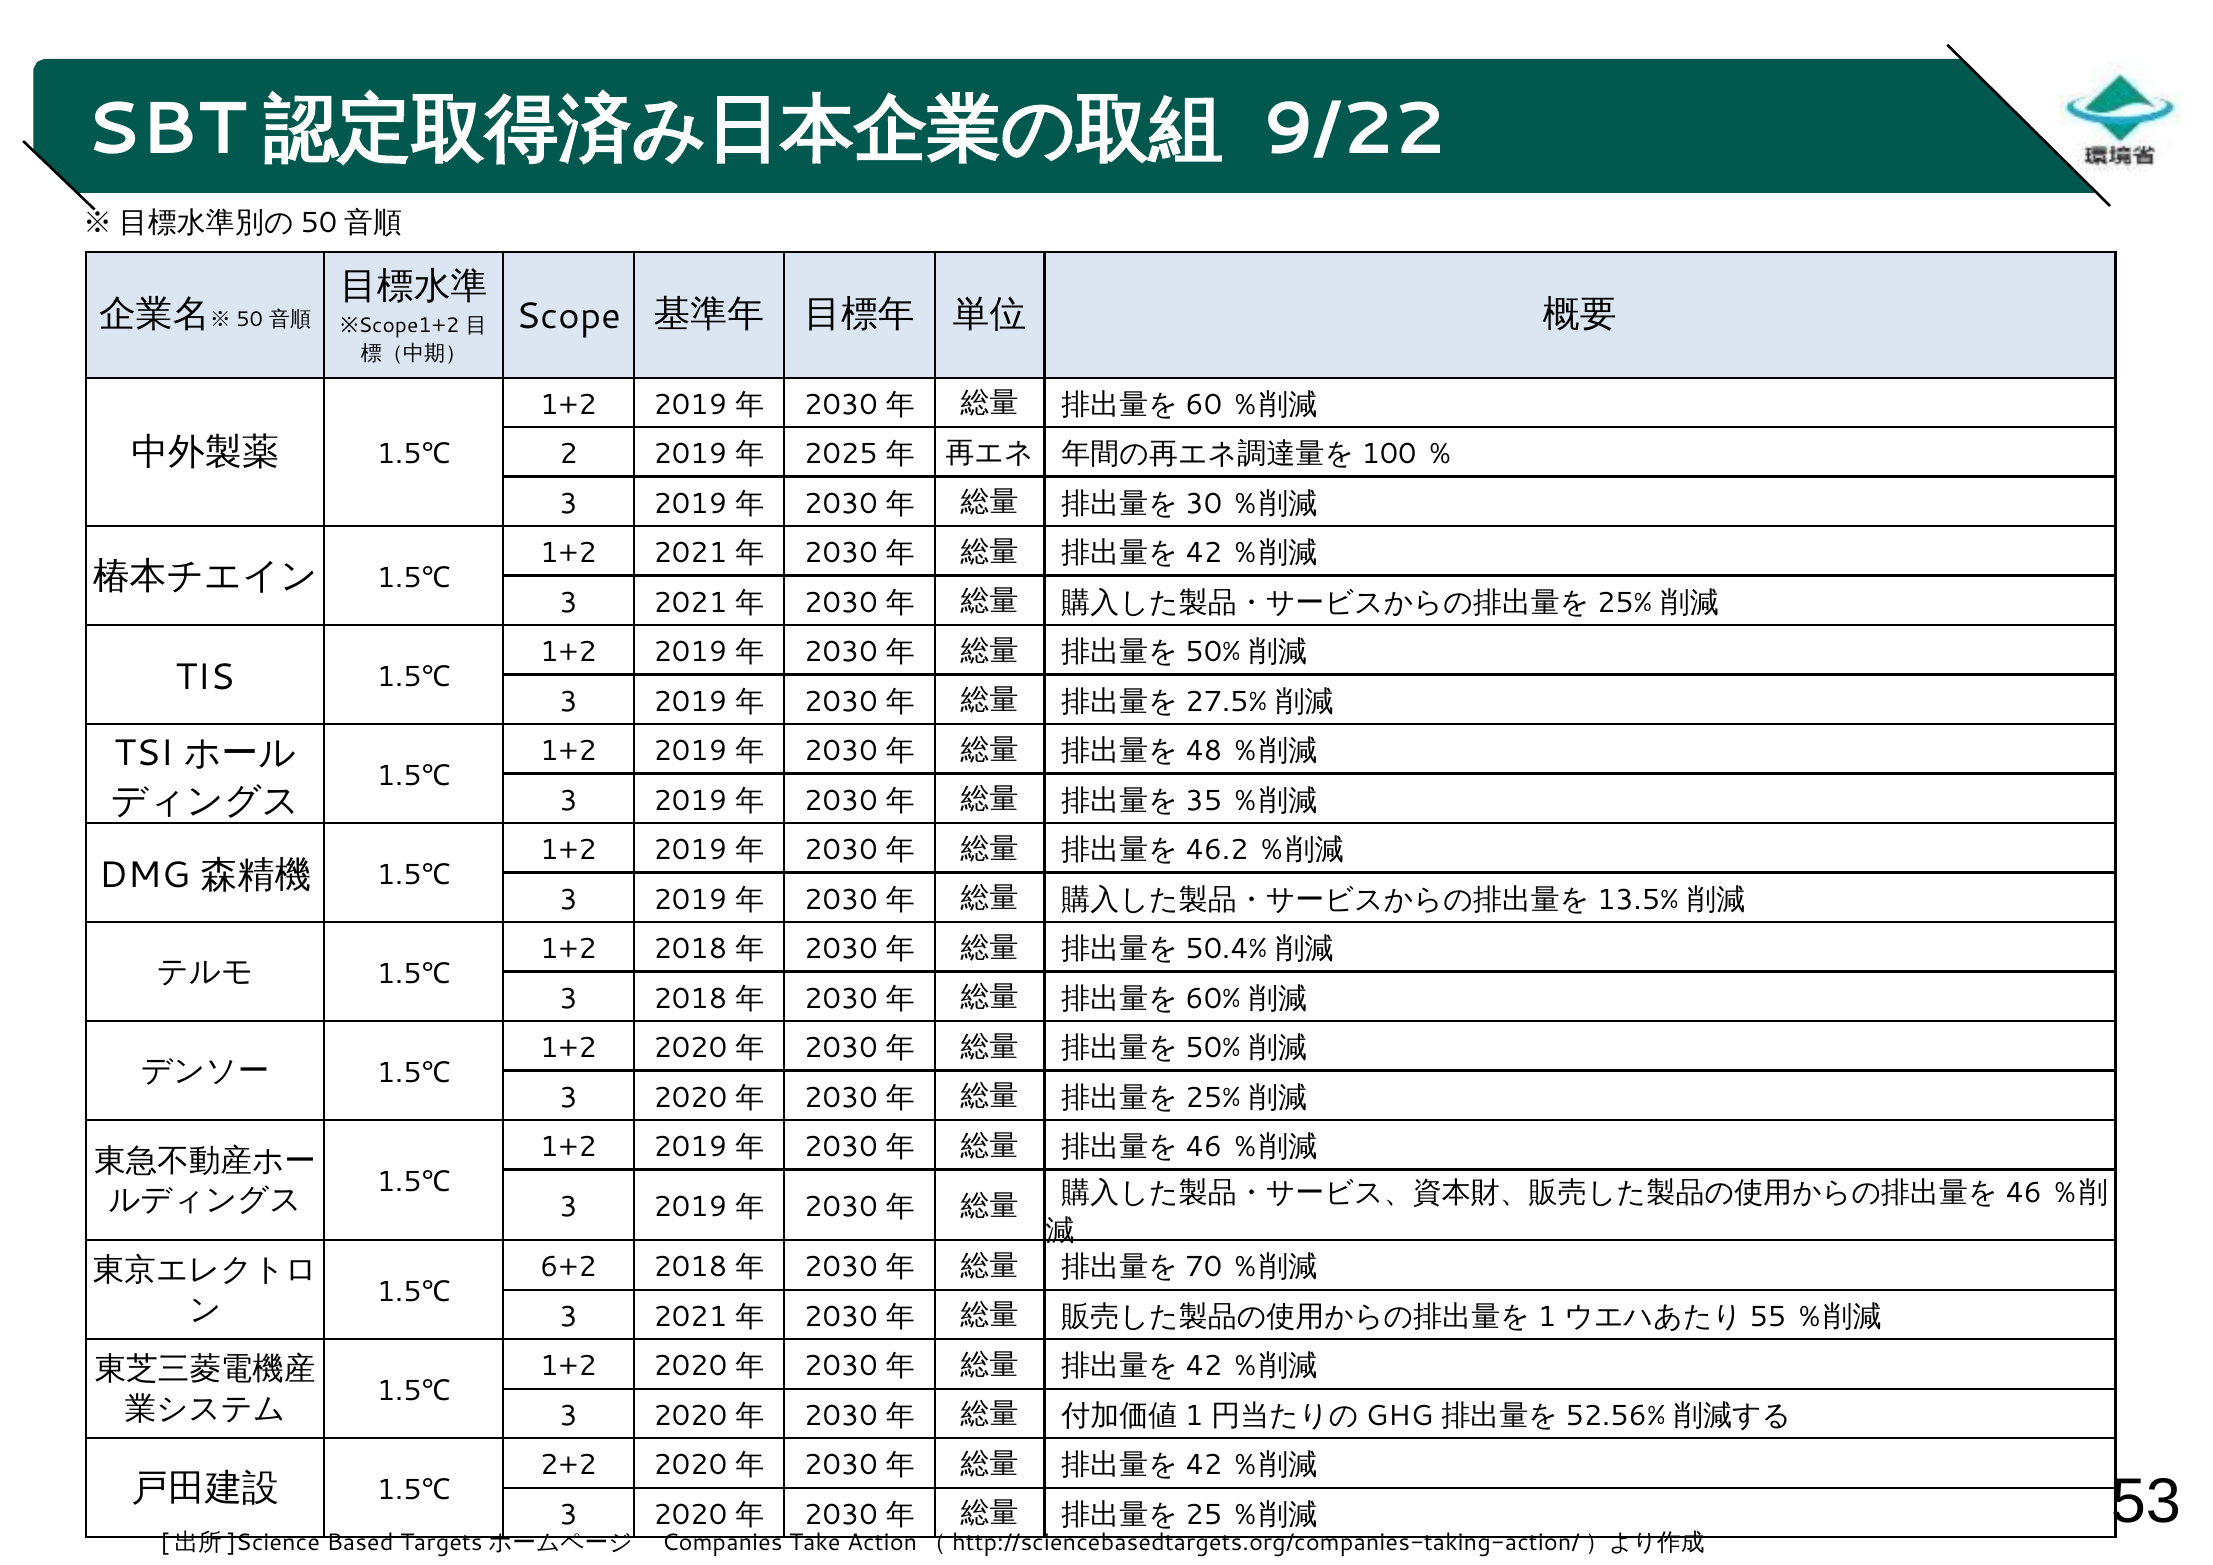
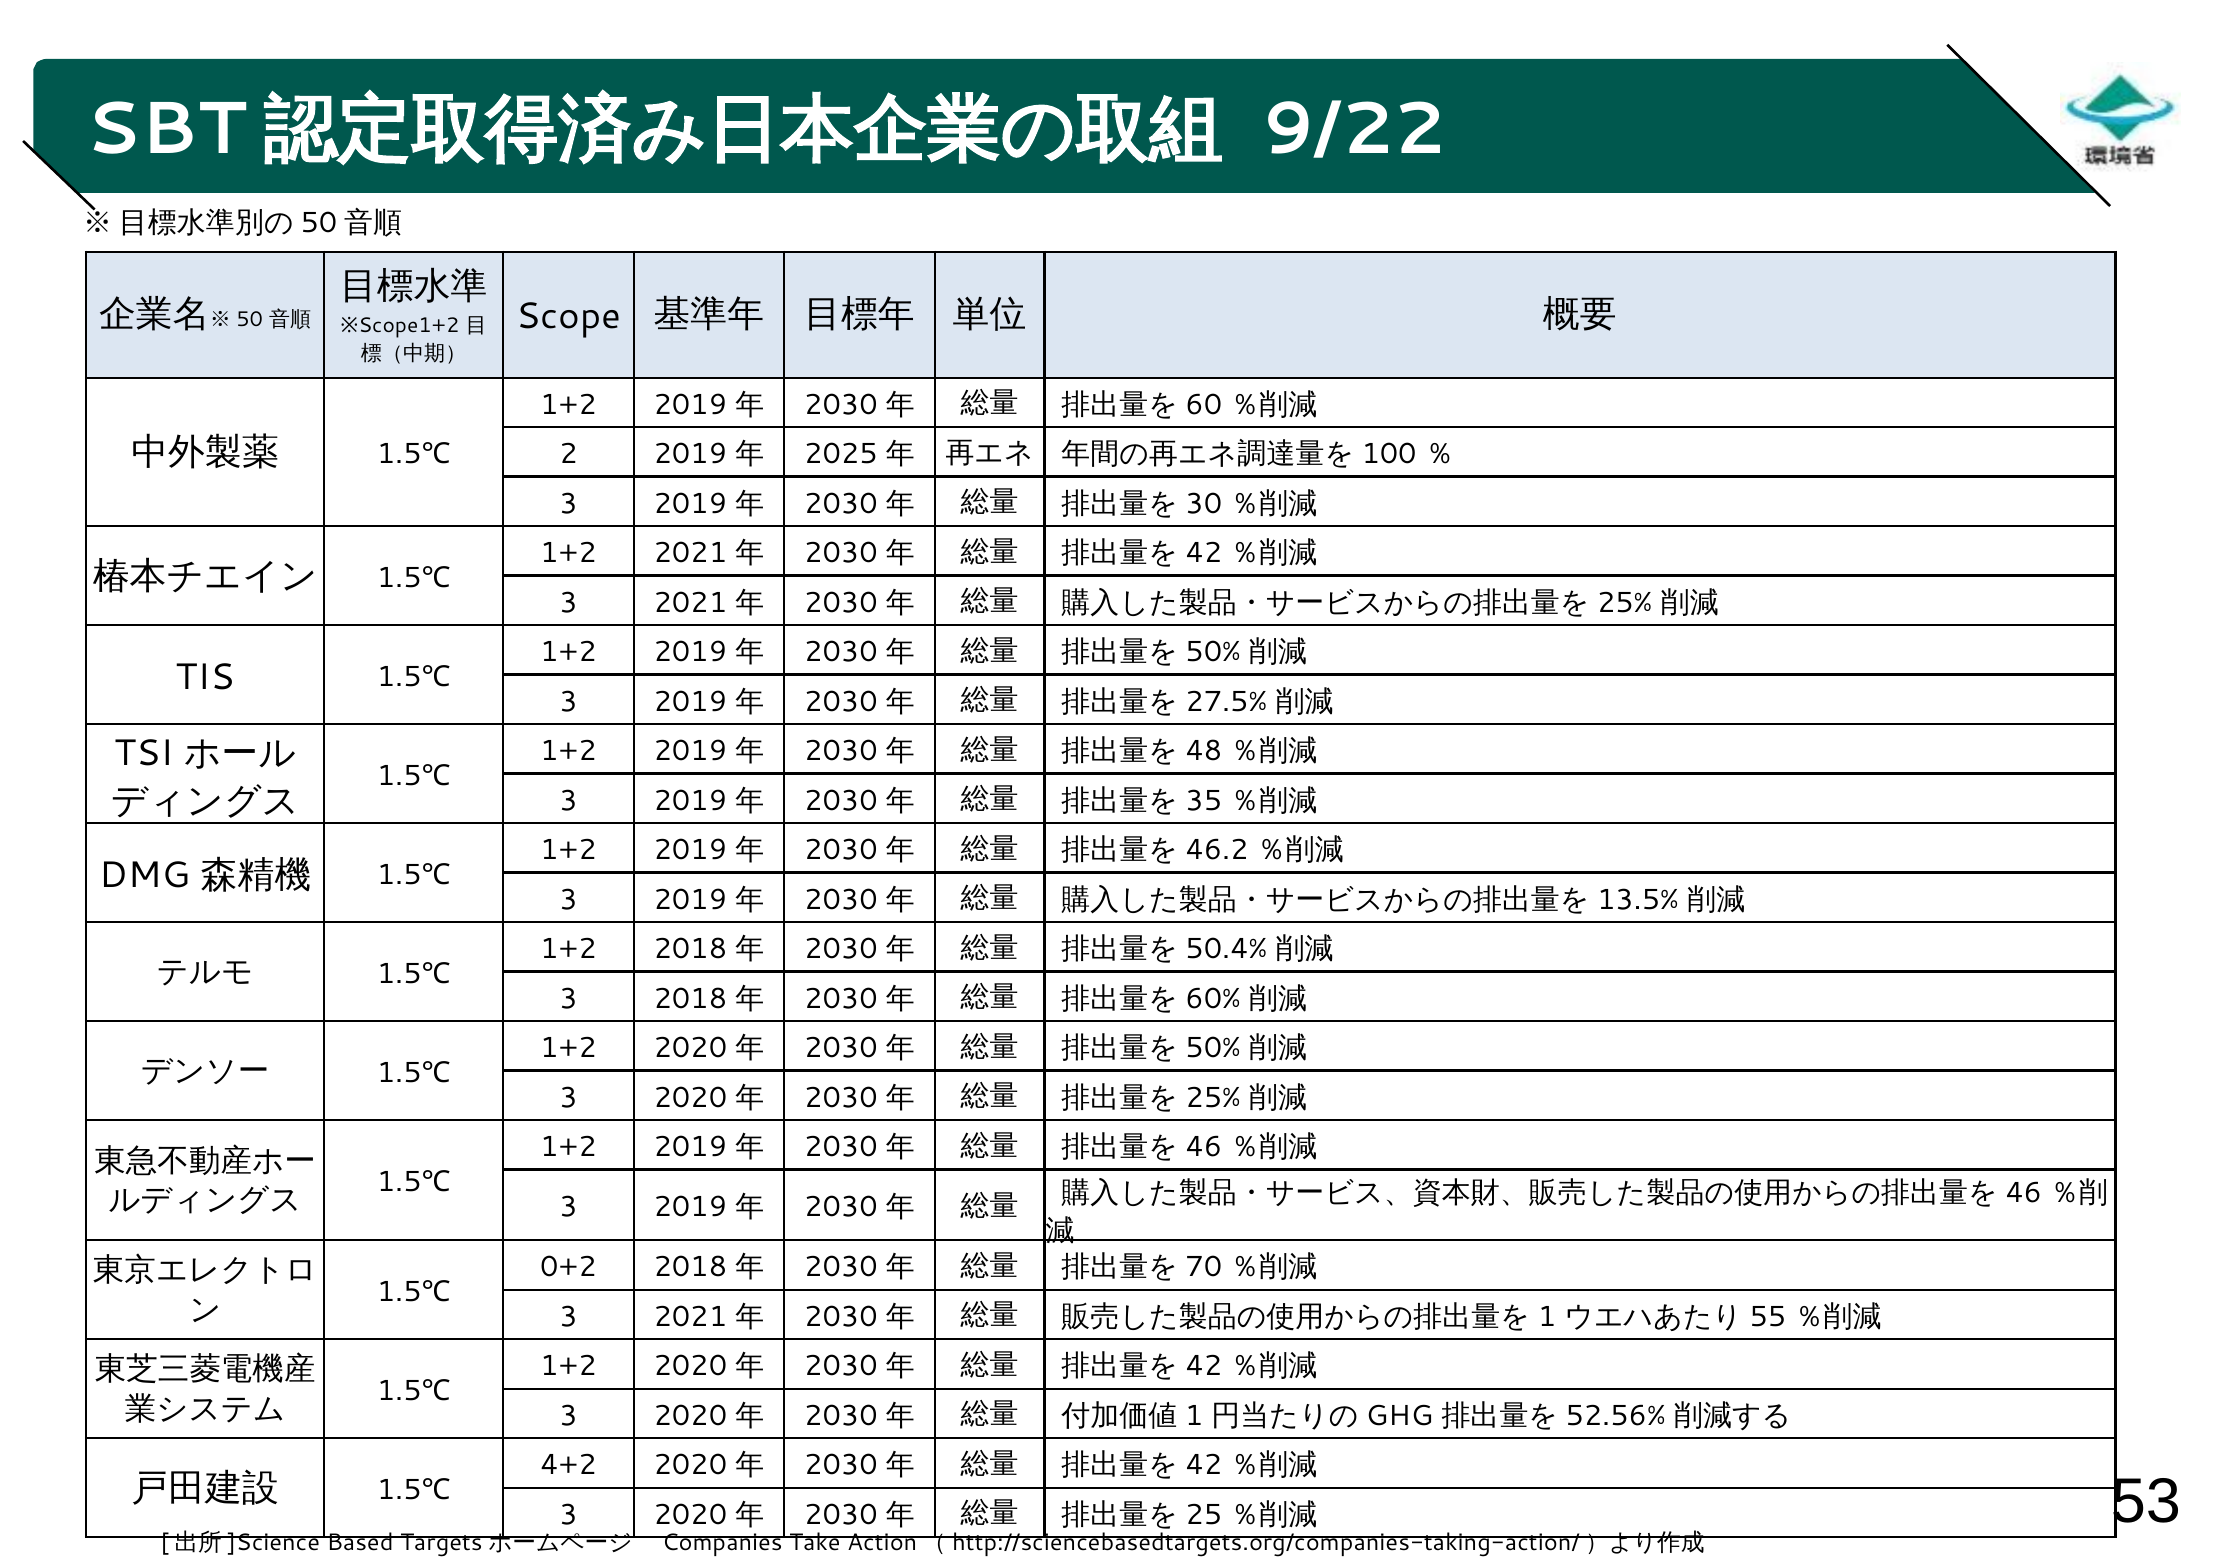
6+2: 6+2 -> 0+2
2+2: 2+2 -> 4+2
